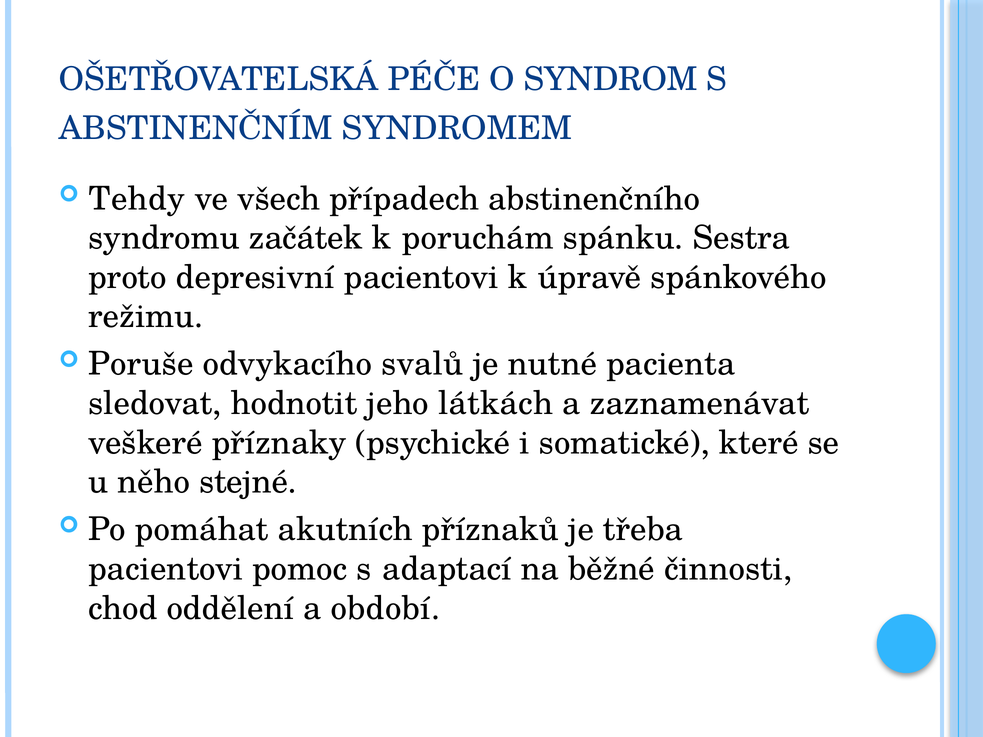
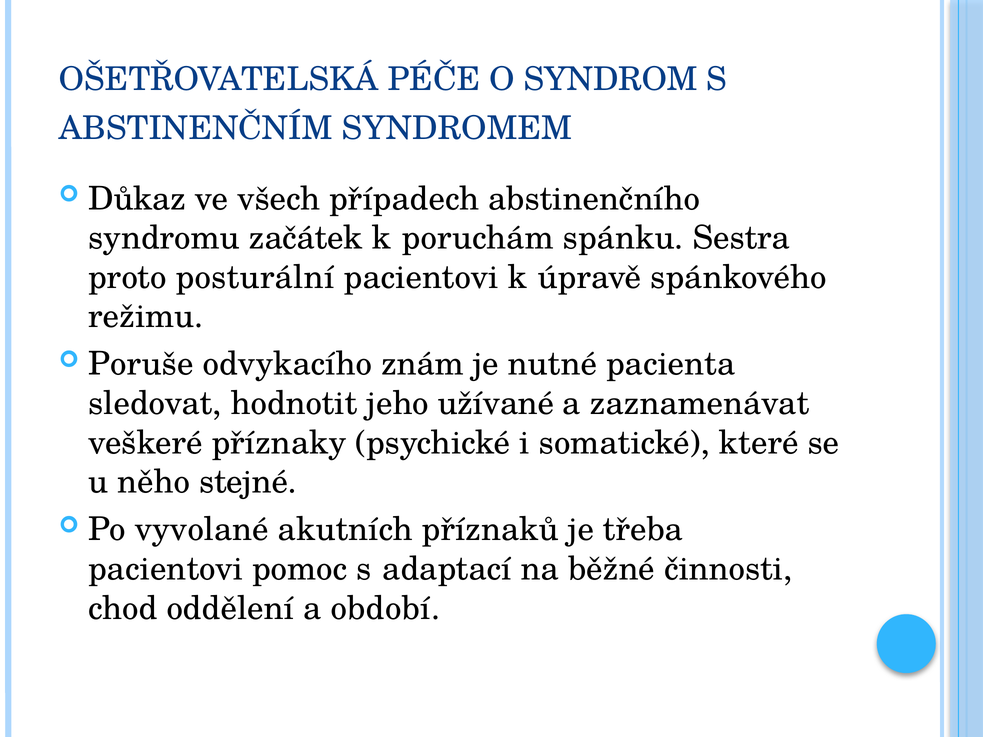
Tehdy: Tehdy -> Důkaz
depresivní: depresivní -> posturální
svalů: svalů -> znám
látkách: látkách -> užívané
pomáhat: pomáhat -> vyvolané
